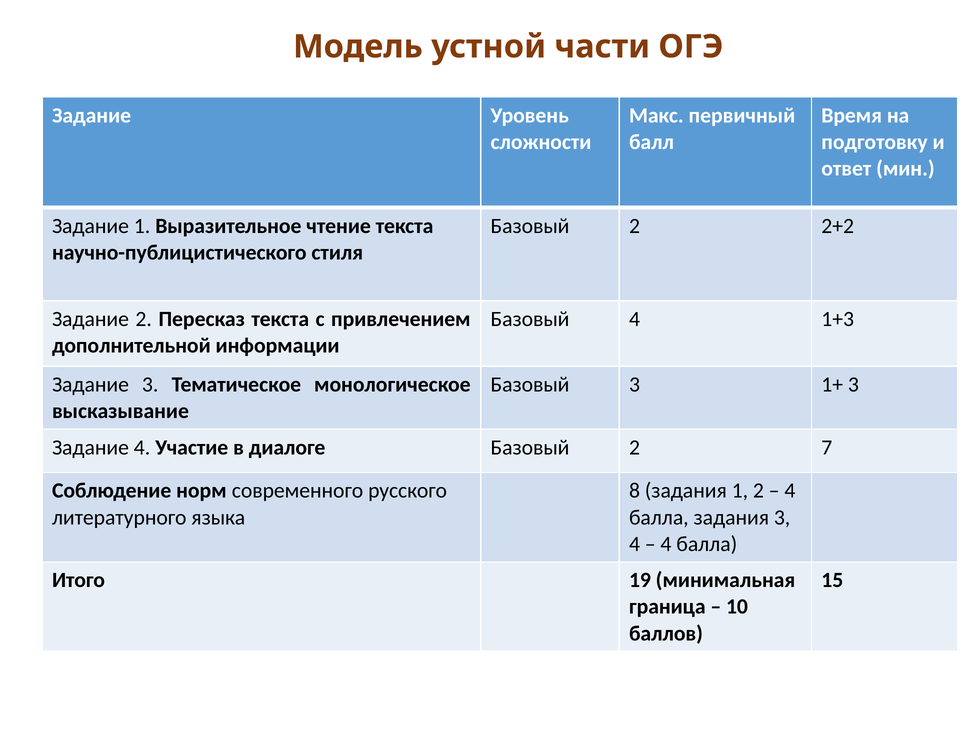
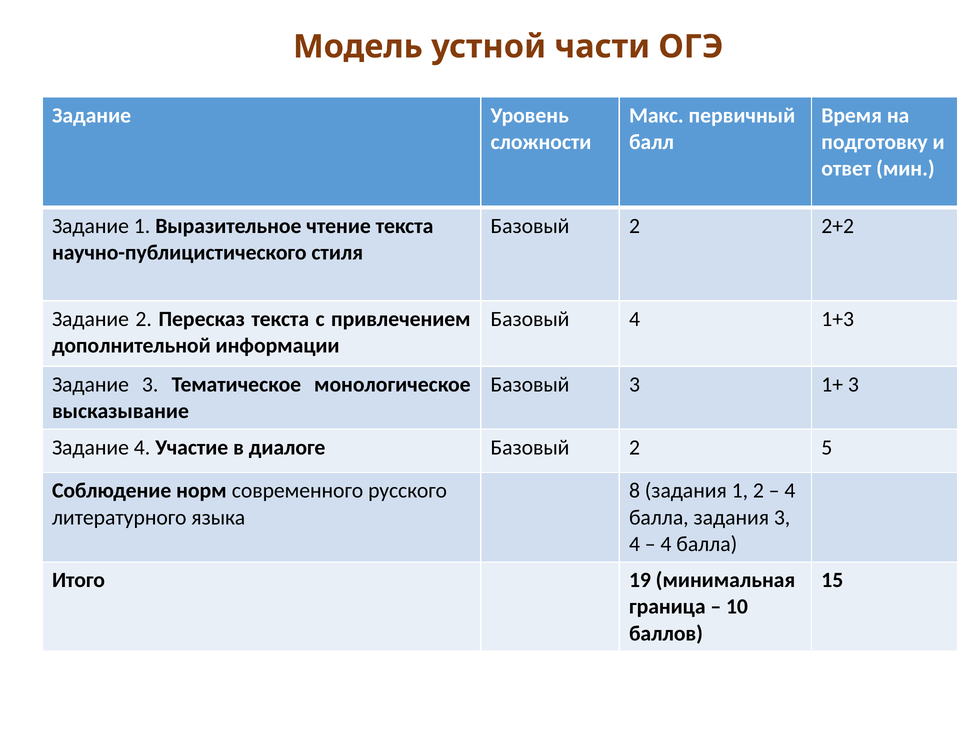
7: 7 -> 5
